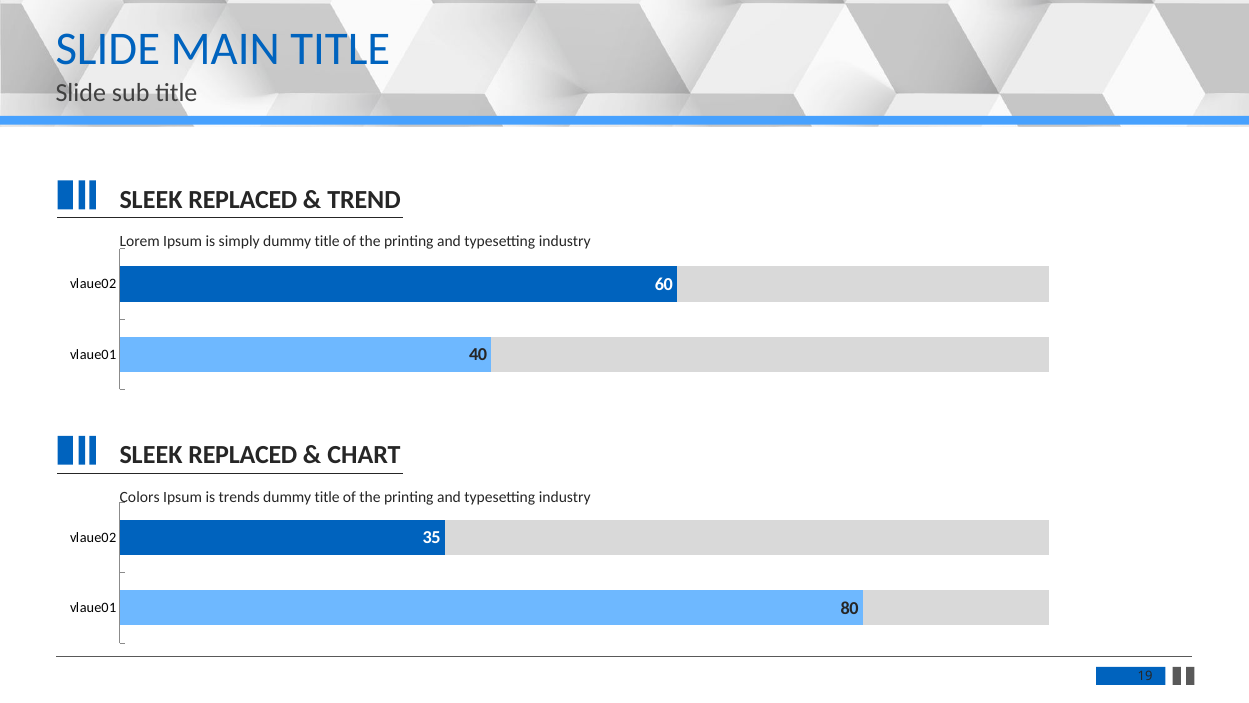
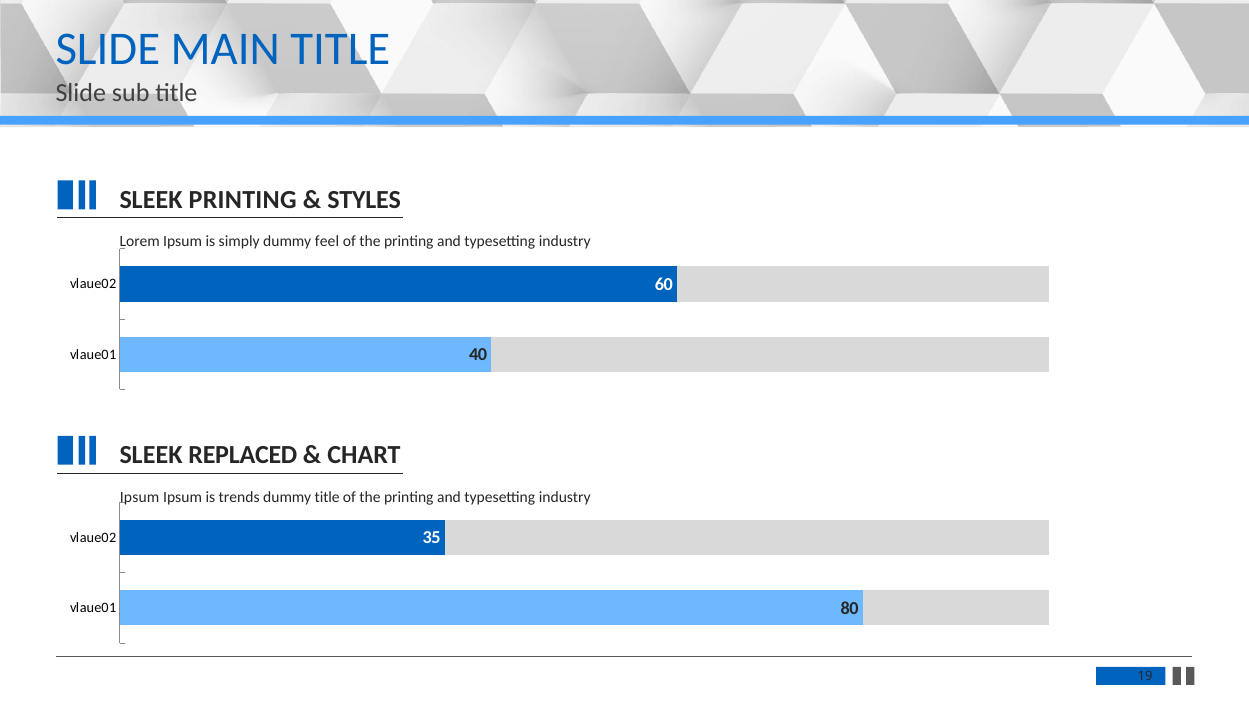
REPLACED at (243, 200): REPLACED -> PRINTING
TREND: TREND -> STYLES
simply dummy title: title -> feel
Colors at (140, 497): Colors -> Ipsum
